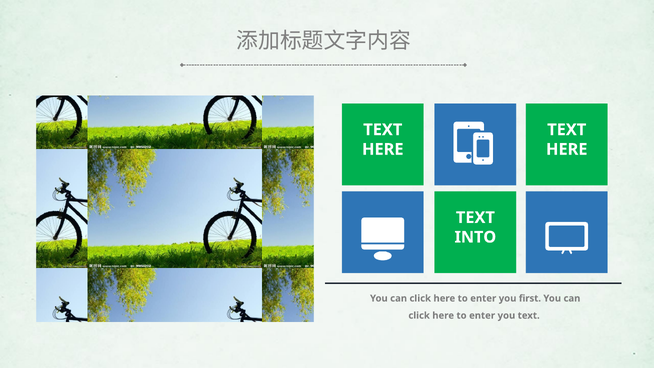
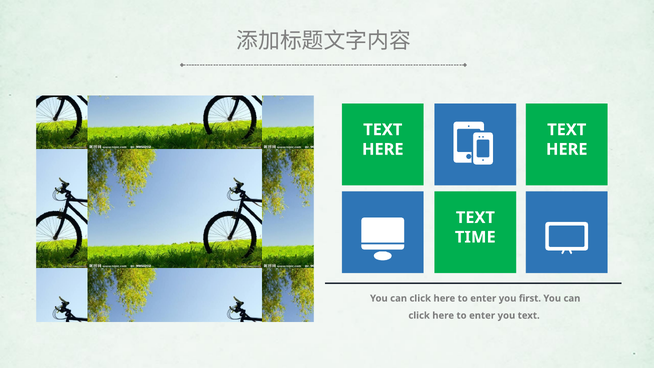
INTO: INTO -> TIME
